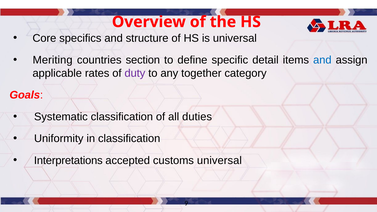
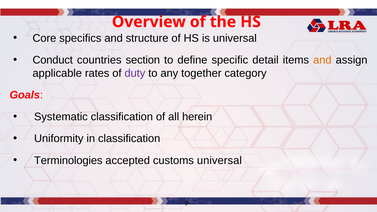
Meriting: Meriting -> Conduct
and at (322, 60) colour: blue -> orange
duties: duties -> herein
Interpretations: Interpretations -> Terminologies
